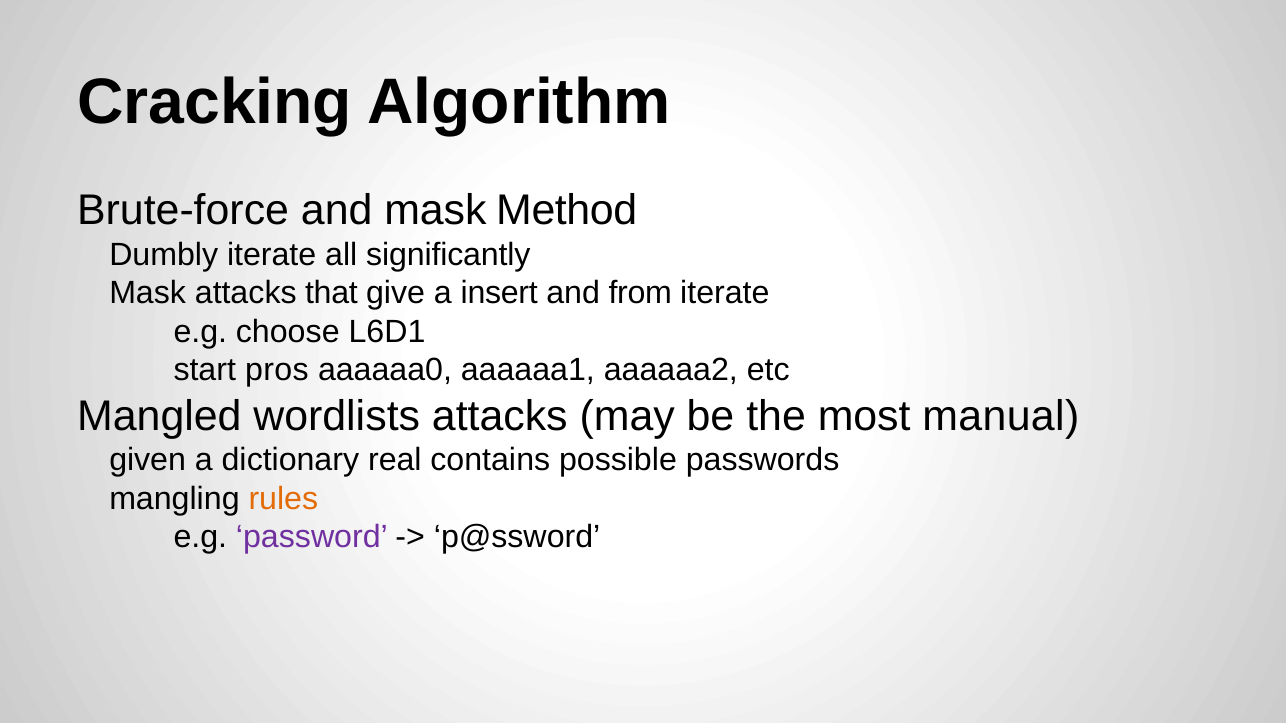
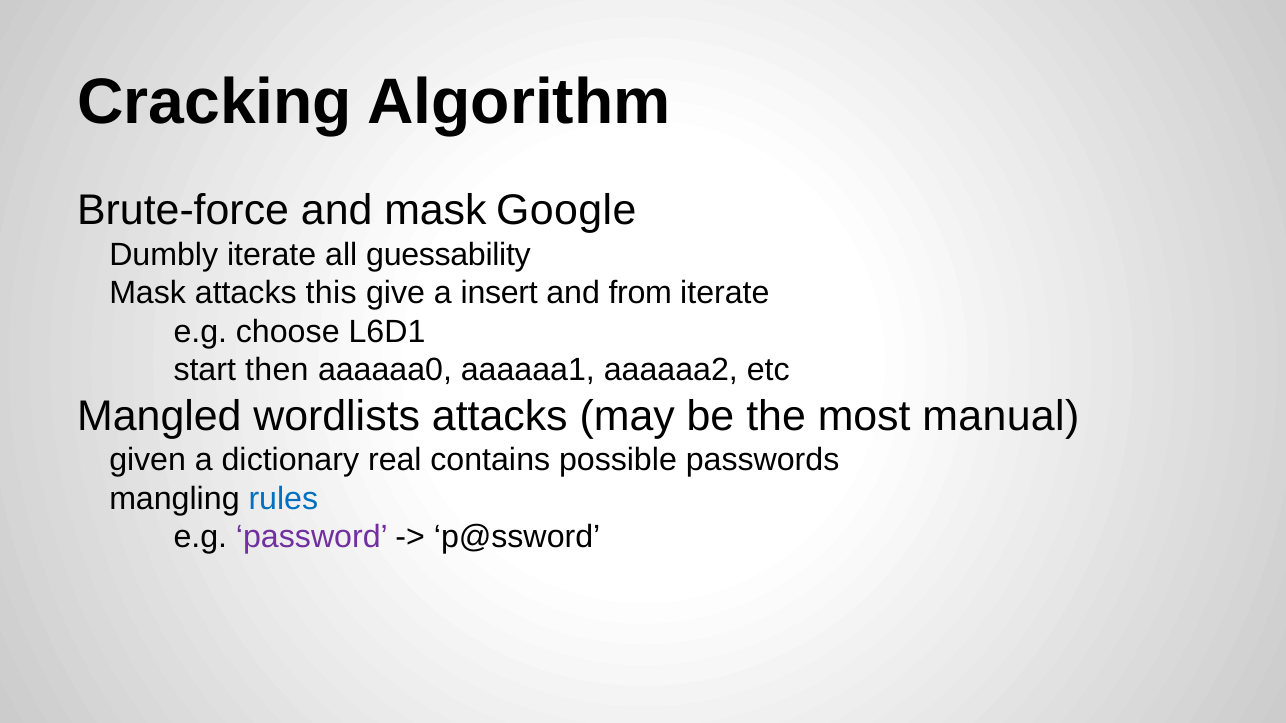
Method: Method -> Google
significantly: significantly -> guessability
that: that -> this
pros: pros -> then
rules colour: orange -> blue
